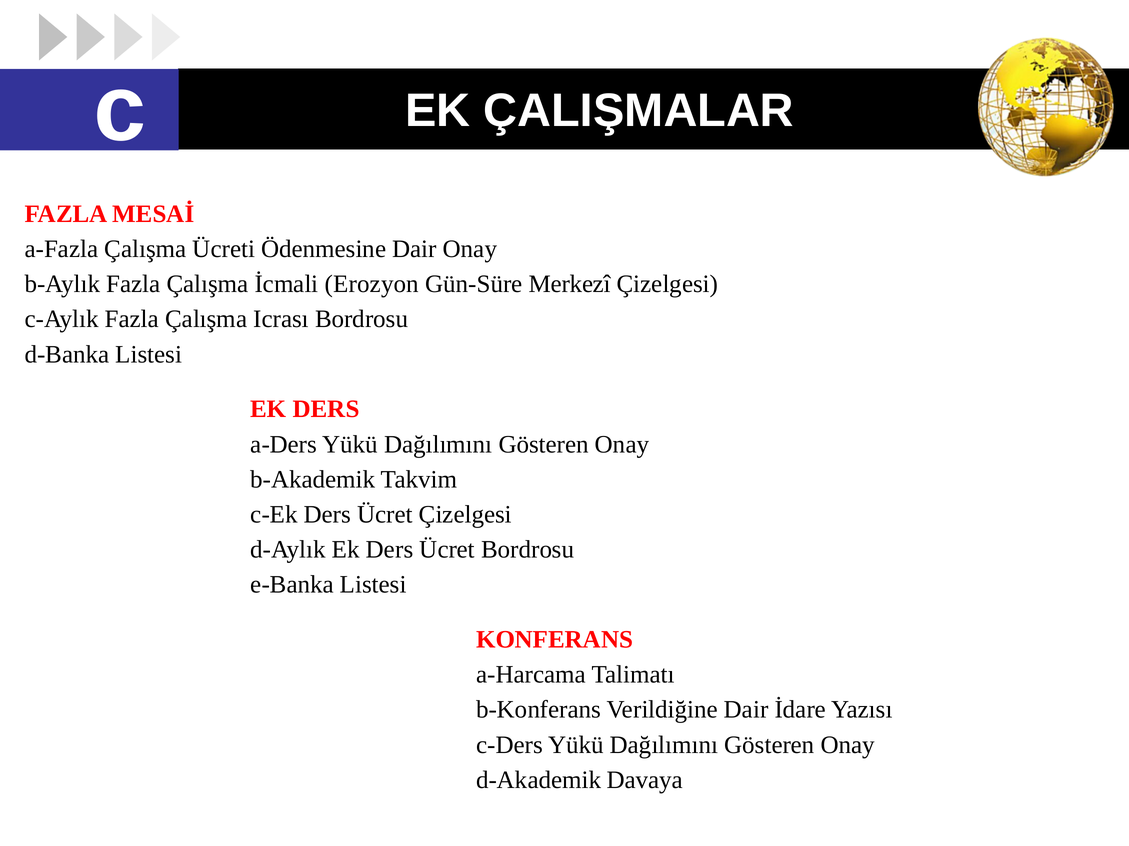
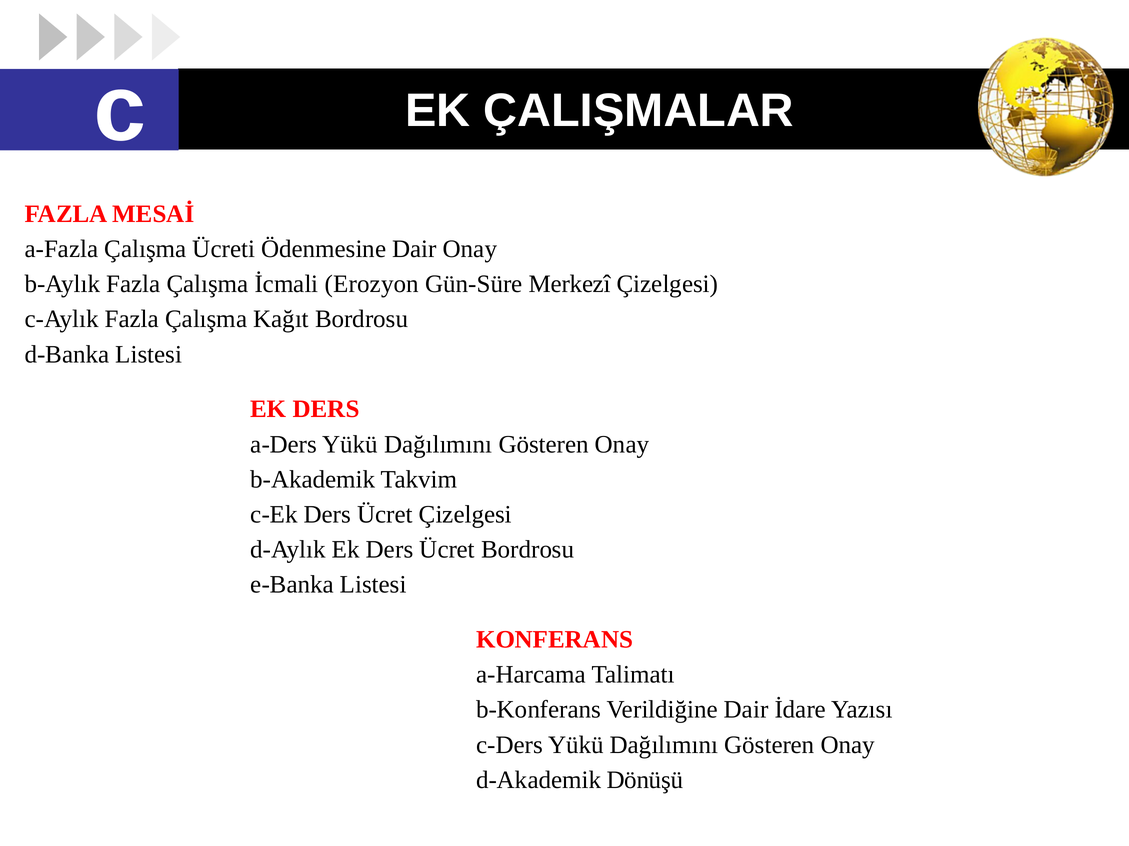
Icrası: Icrası -> Kağıt
Davaya: Davaya -> Dönüşü
